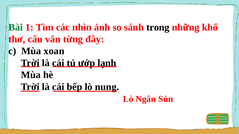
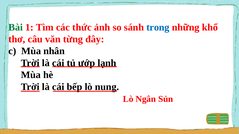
nhìn: nhìn -> thức
trong colour: black -> blue
xoan: xoan -> nhân
